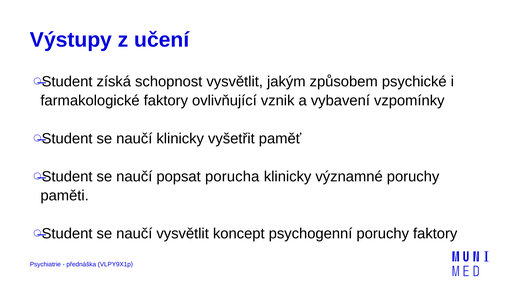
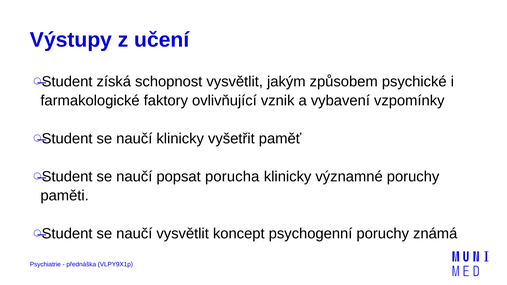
poruchy faktory: faktory -> známá
